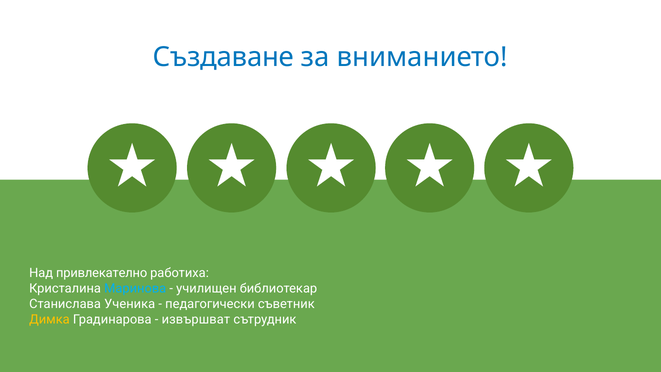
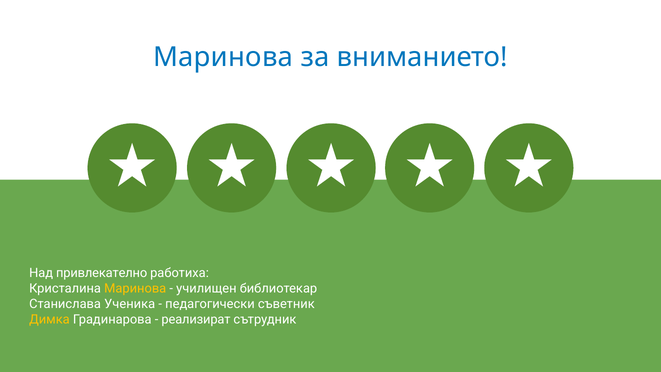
Създаване at (223, 57): Създаване -> Маринова
Маринова at (135, 288) colour: light blue -> yellow
извършват: извършват -> реализират
